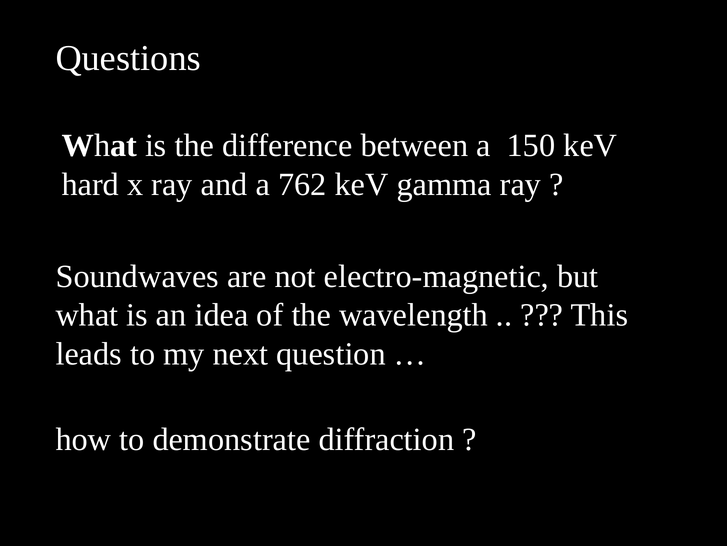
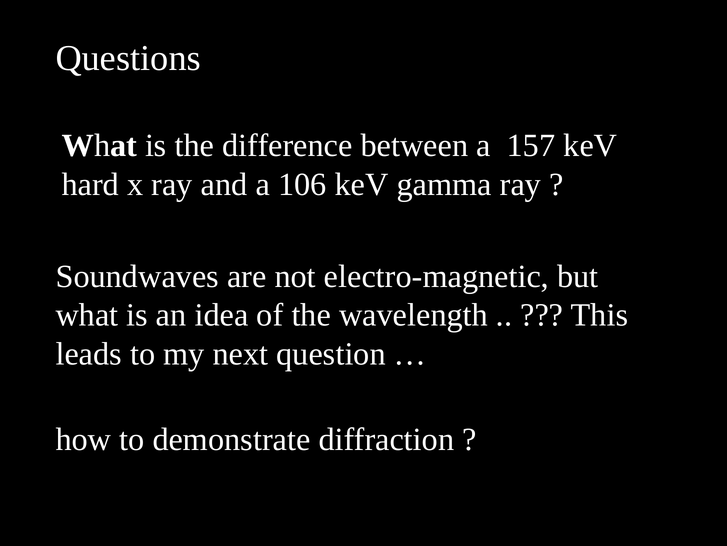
150: 150 -> 157
762: 762 -> 106
